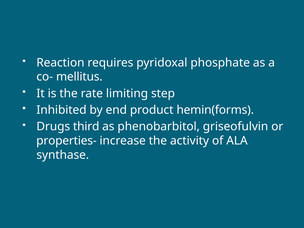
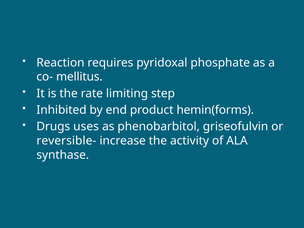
third: third -> uses
properties-: properties- -> reversible-
